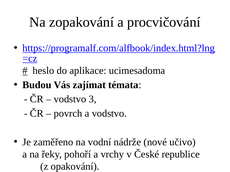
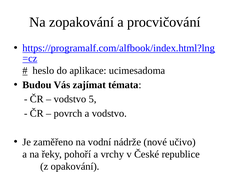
3: 3 -> 5
